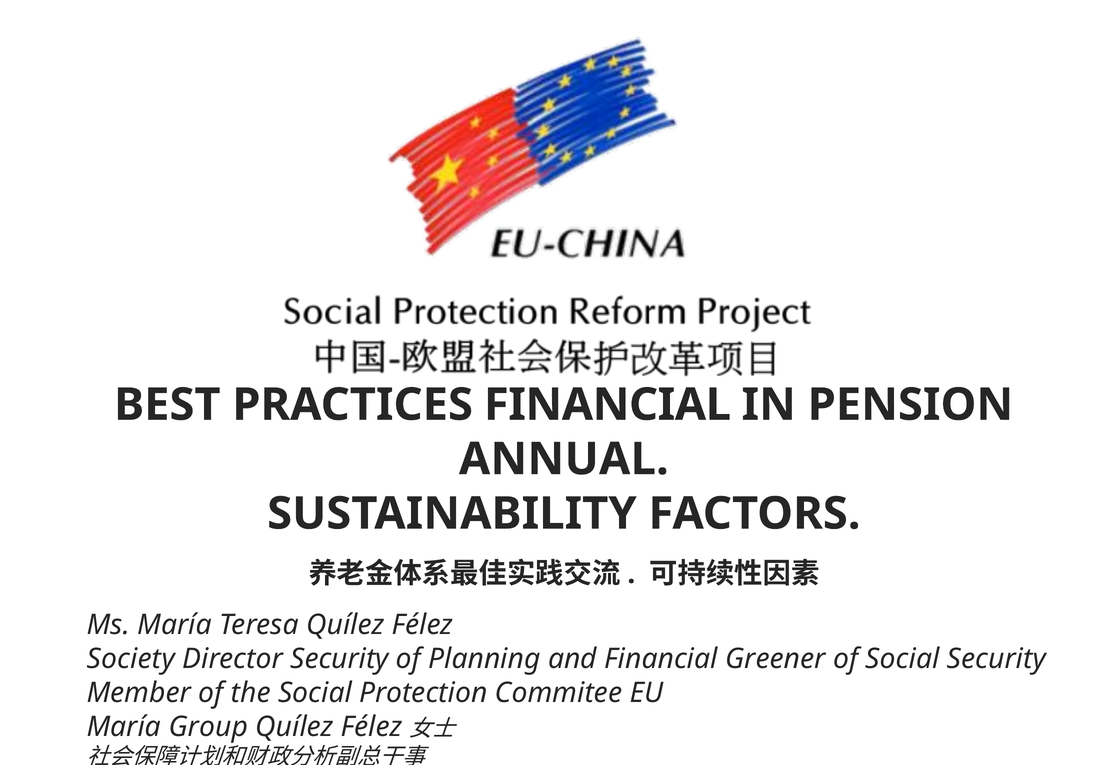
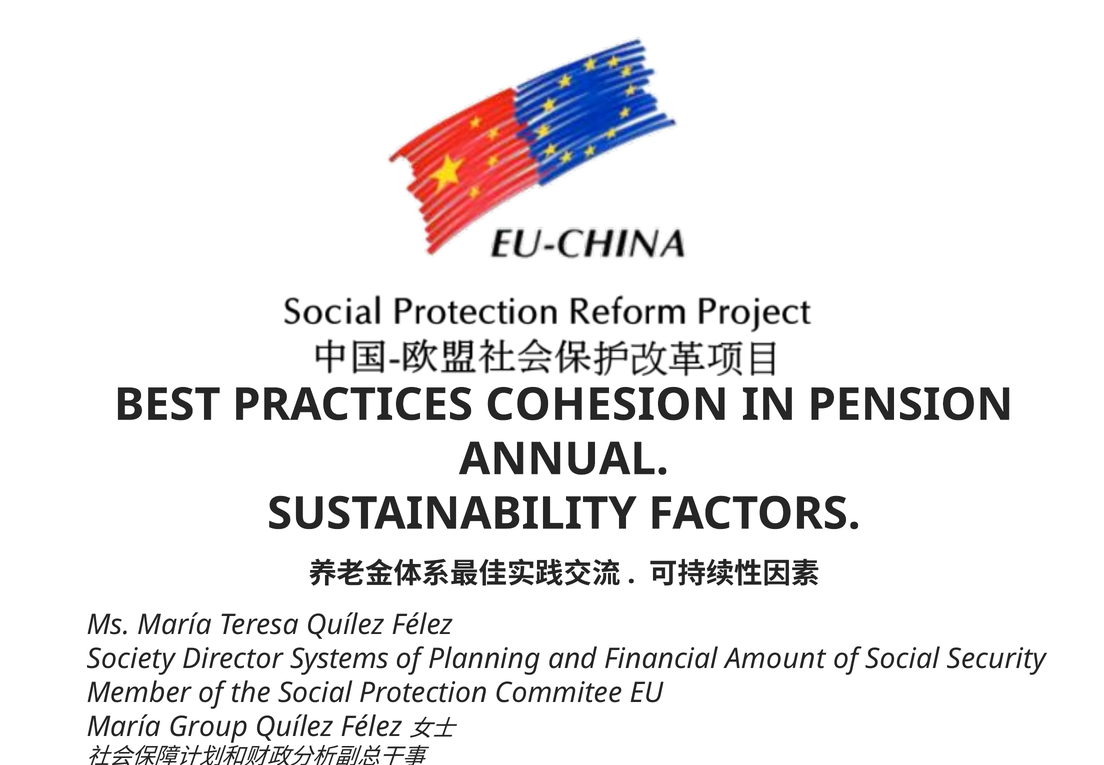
PRACTICES FINANCIAL: FINANCIAL -> COHESION
Director Security: Security -> Systems
Greener: Greener -> Amount
